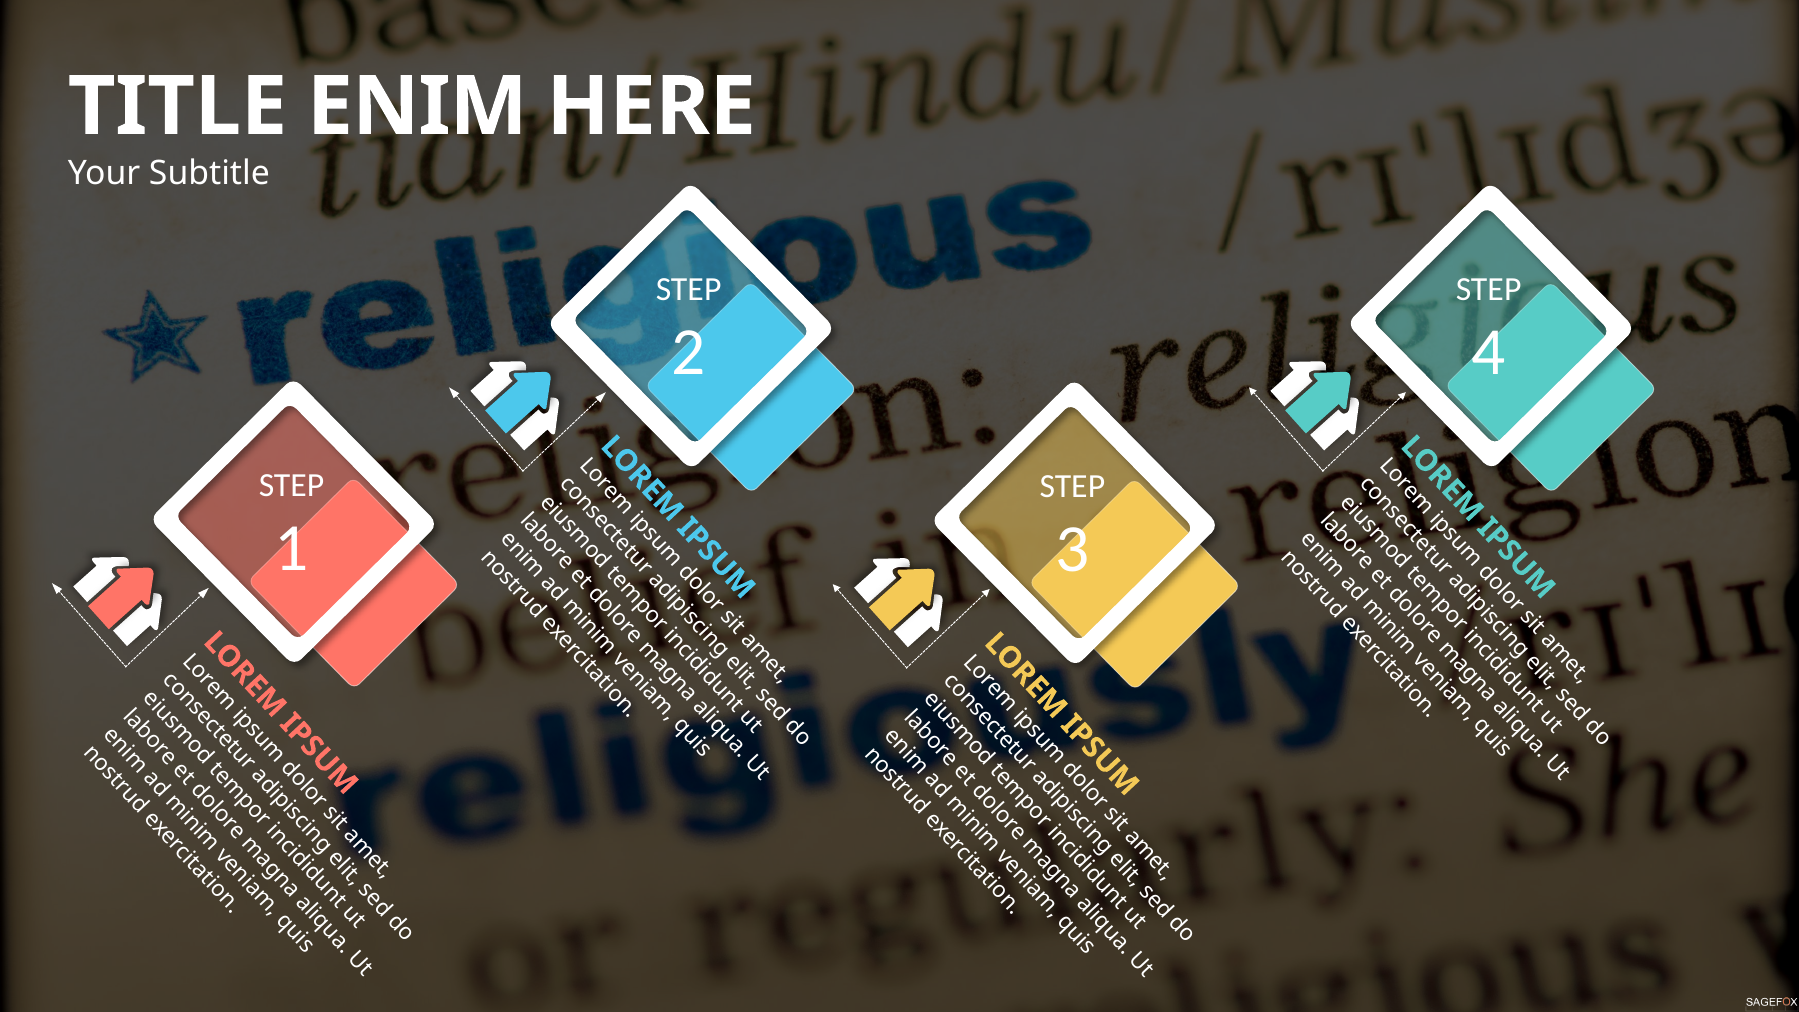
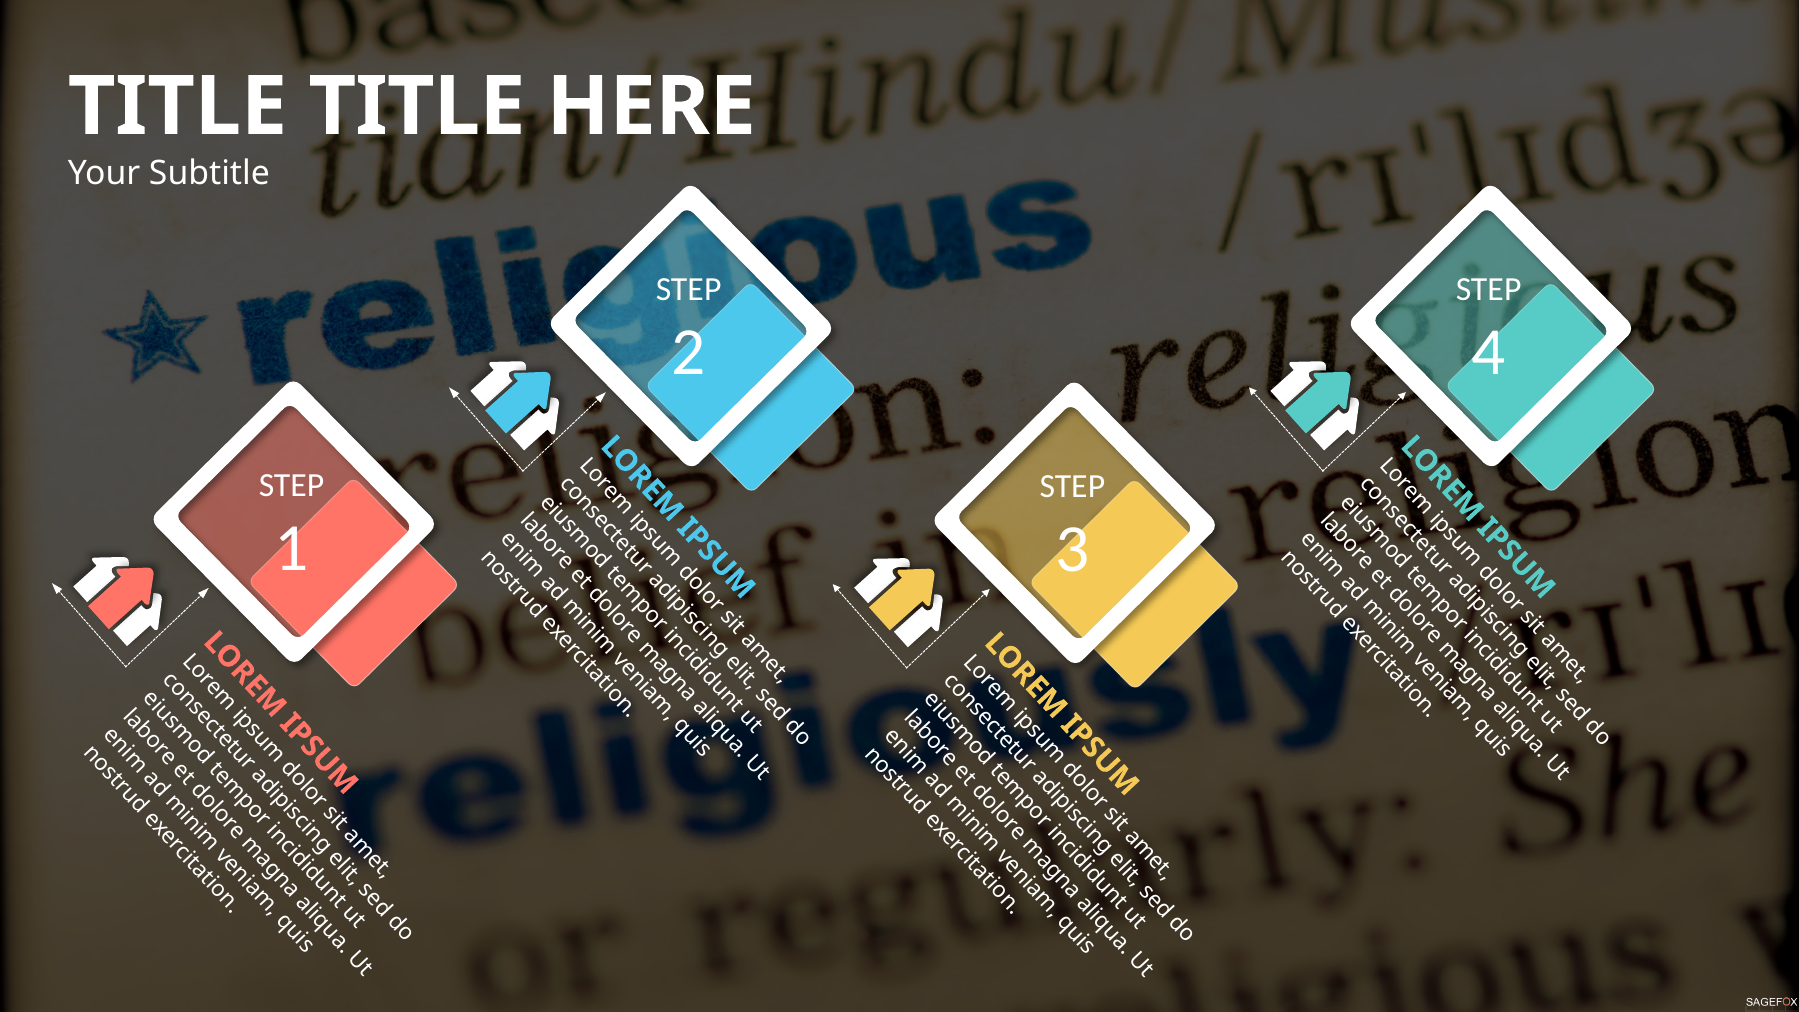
ENIM at (417, 107): ENIM -> TITLE
